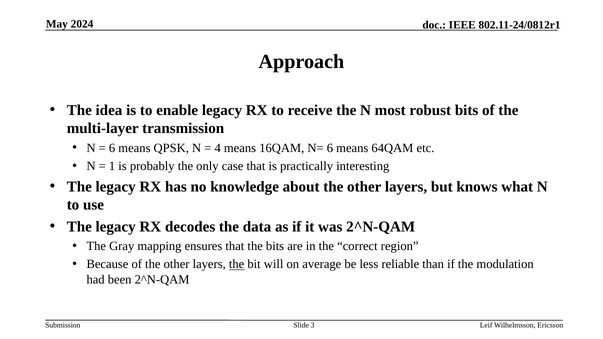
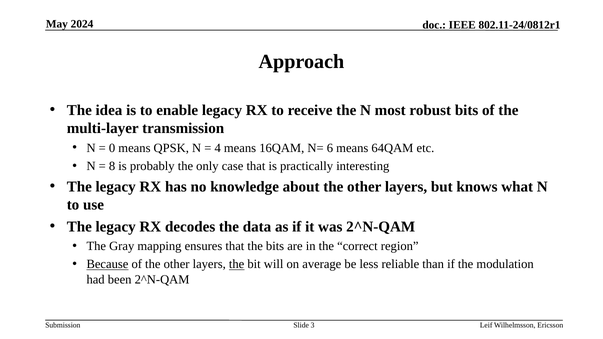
6 at (112, 148): 6 -> 0
1: 1 -> 8
Because underline: none -> present
